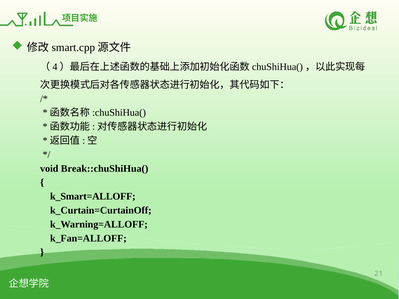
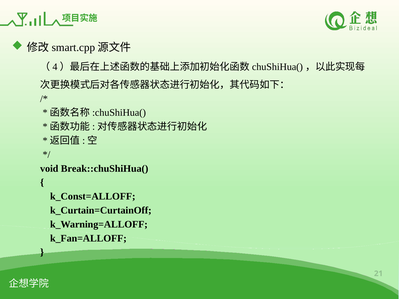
k_Smart=ALLOFF: k_Smart=ALLOFF -> k_Const=ALLOFF
